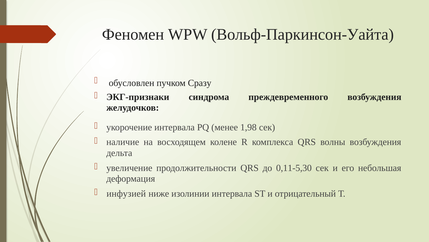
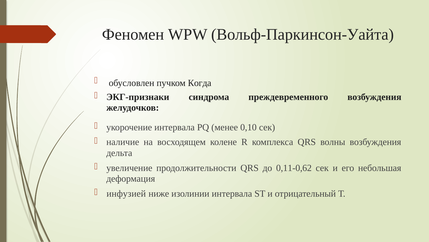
Сразу: Сразу -> Когда
1,98: 1,98 -> 0,10
0,11-5,30: 0,11-5,30 -> 0,11-0,62
